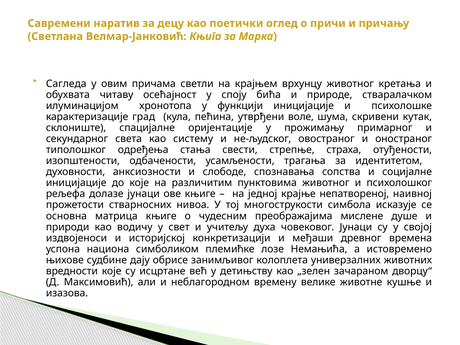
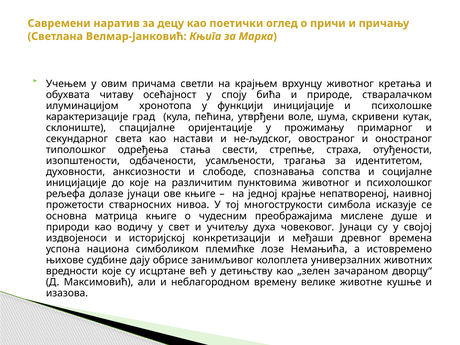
Сагледа: Сагледа -> Учењем
систему: систему -> настави
